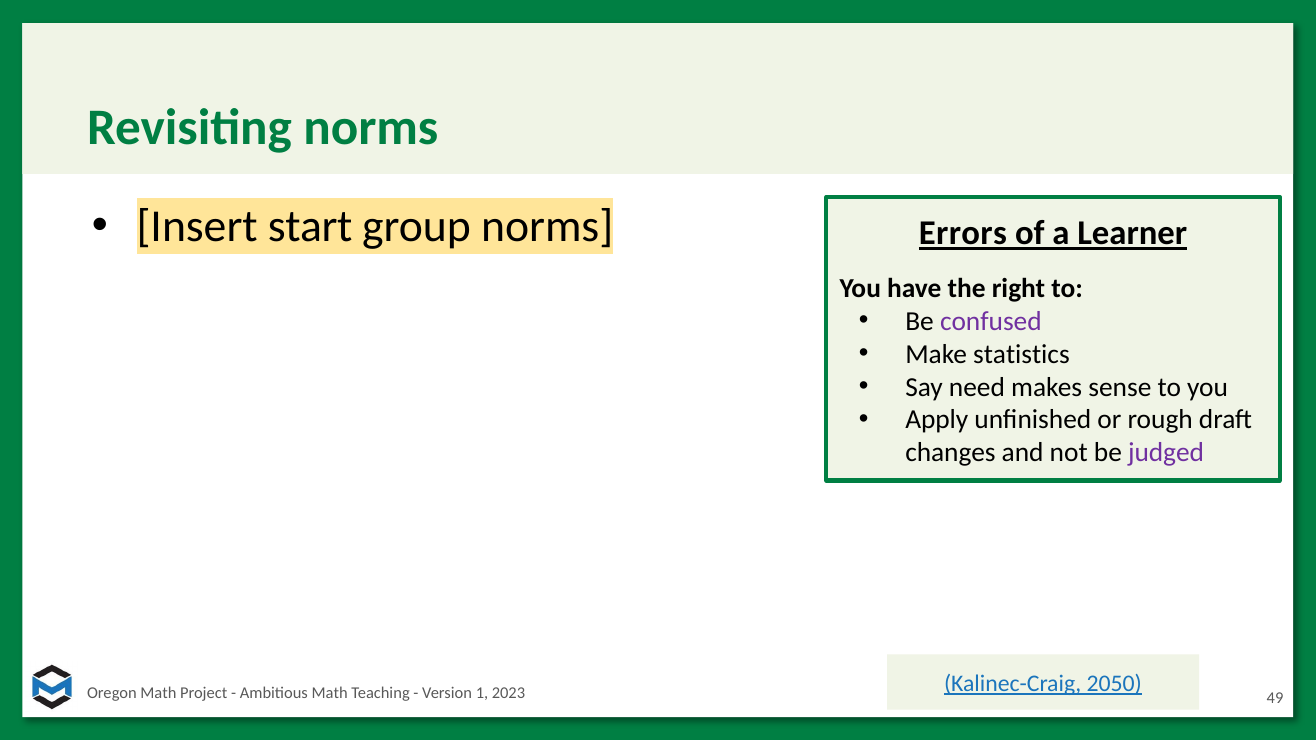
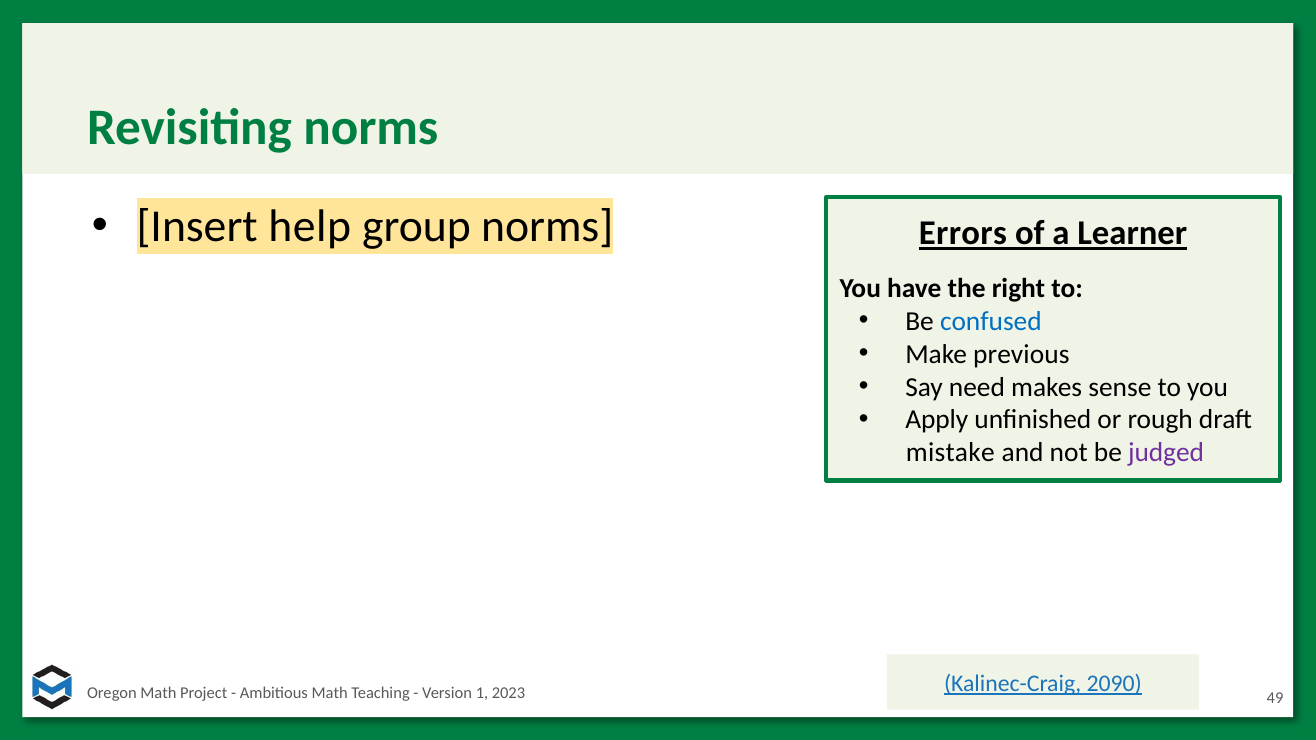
start: start -> help
confused colour: purple -> blue
statistics: statistics -> previous
changes: changes -> mistake
2050: 2050 -> 2090
